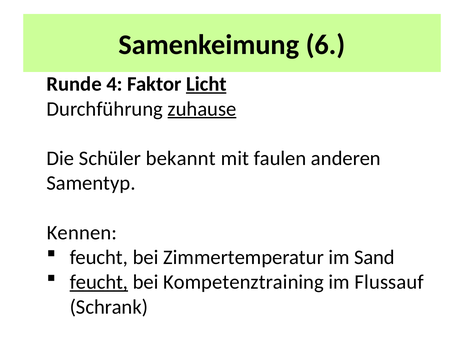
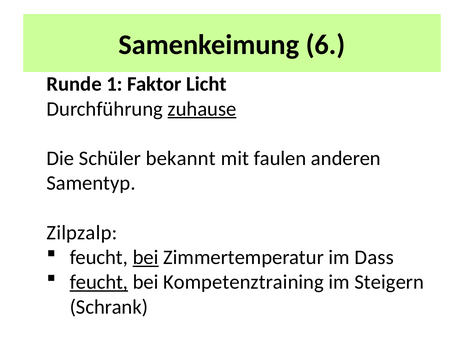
4: 4 -> 1
Licht underline: present -> none
Kennen: Kennen -> Zilpzalp
bei at (146, 257) underline: none -> present
Sand: Sand -> Dass
Flussauf: Flussauf -> Steigern
